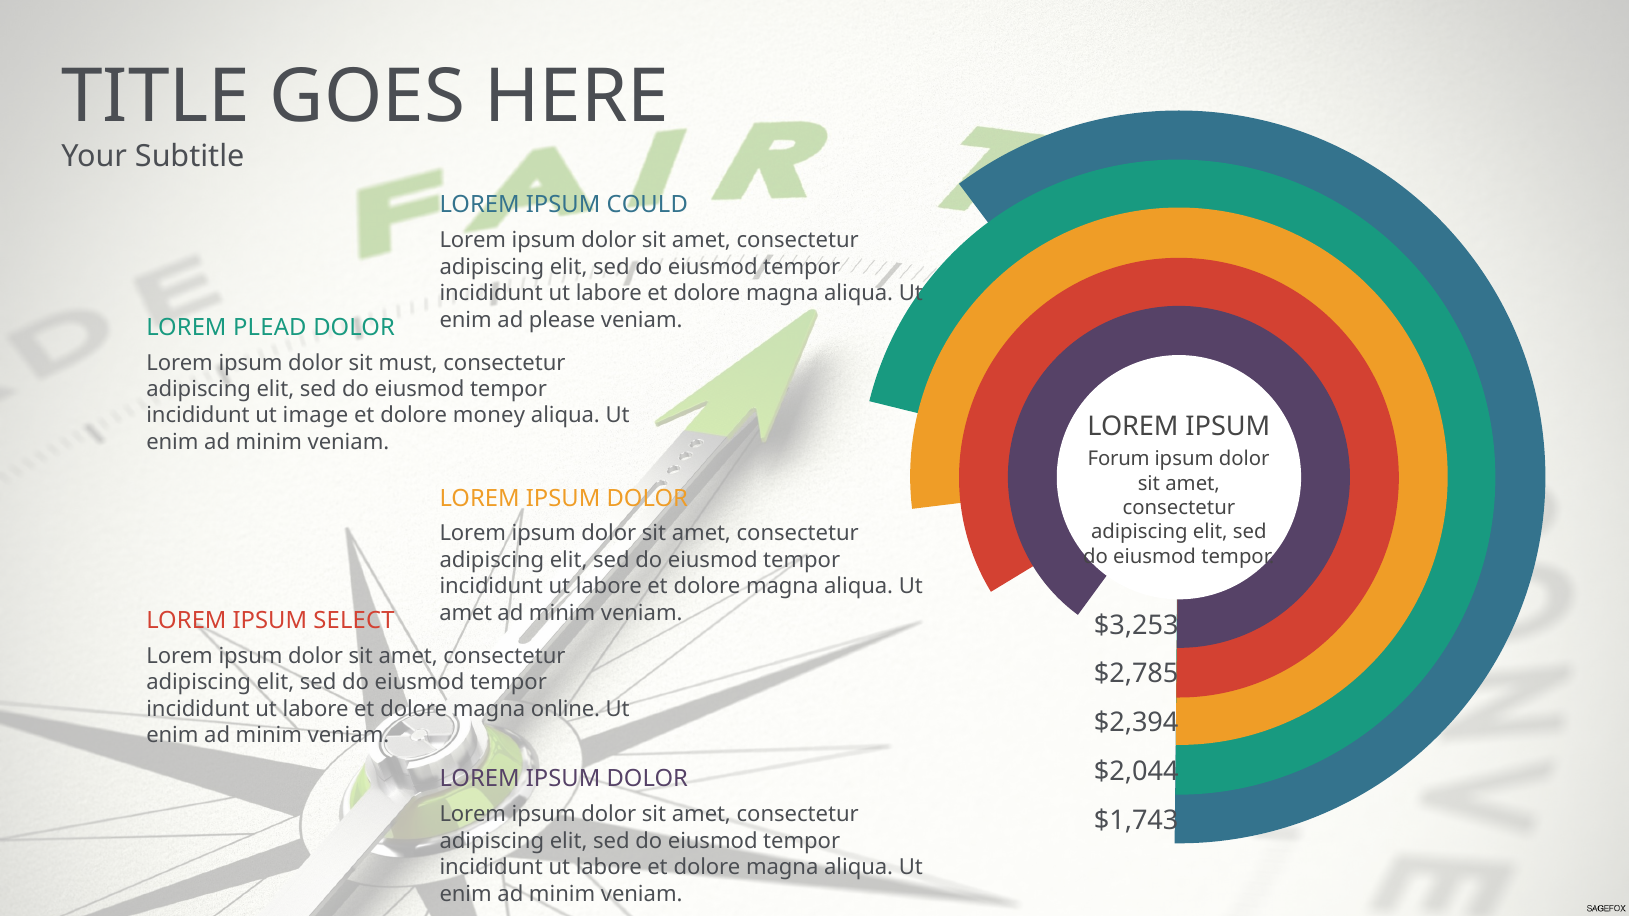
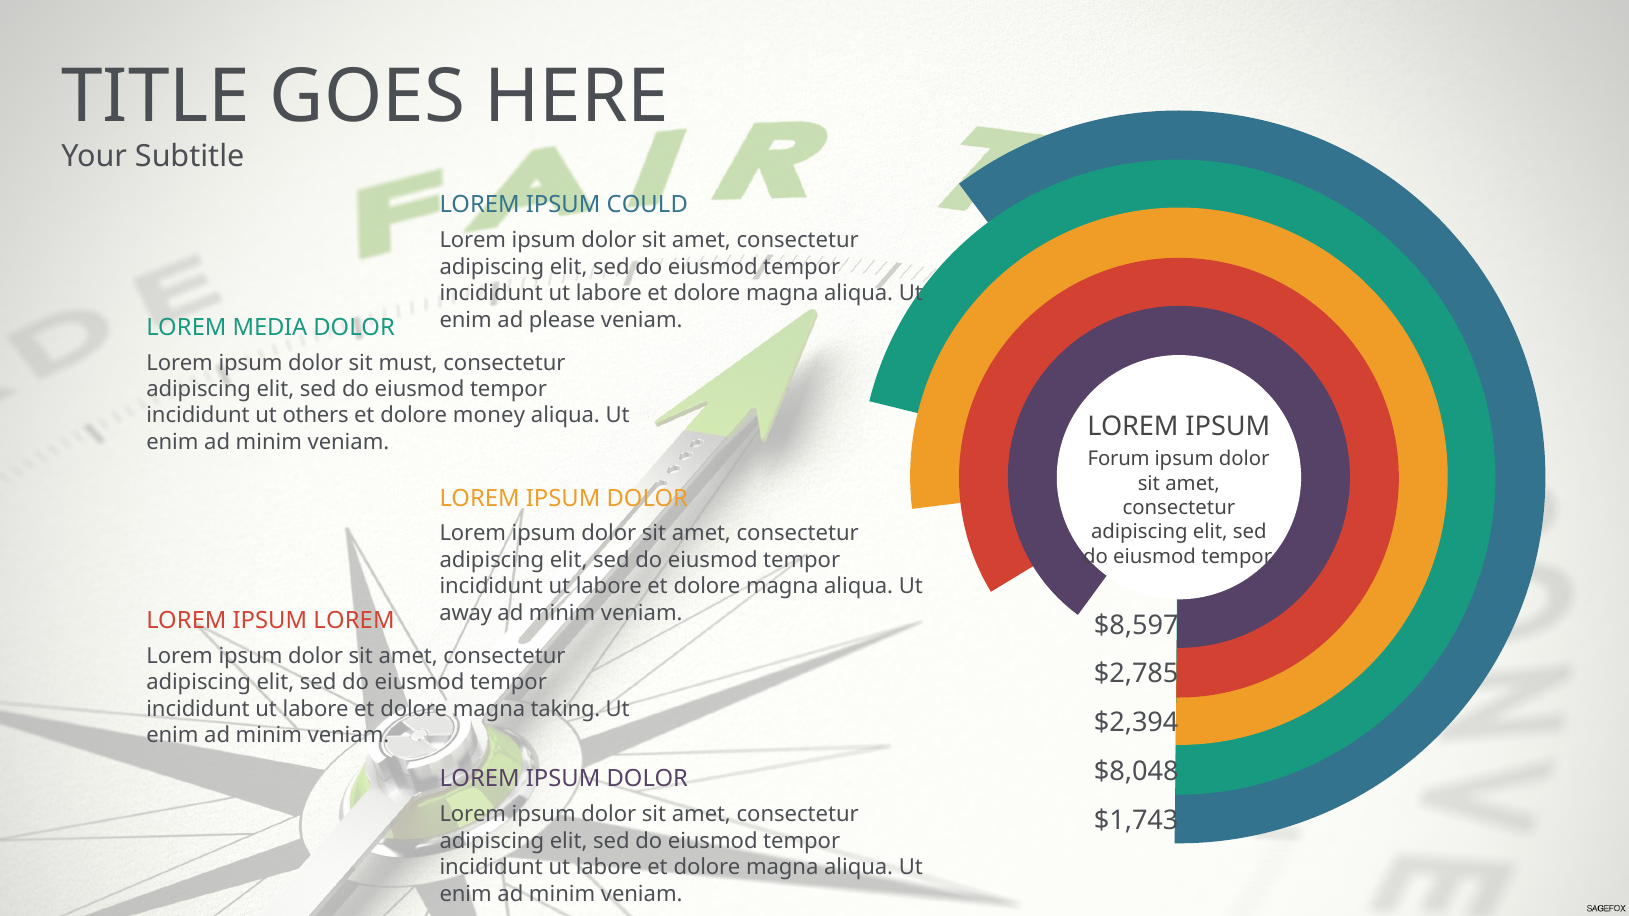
PLEAD: PLEAD -> MEDIA
image: image -> others
amet at (466, 613): amet -> away
IPSUM SELECT: SELECT -> LOREM
$3,253: $3,253 -> $8,597
online: online -> taking
$2,044: $2,044 -> $8,048
